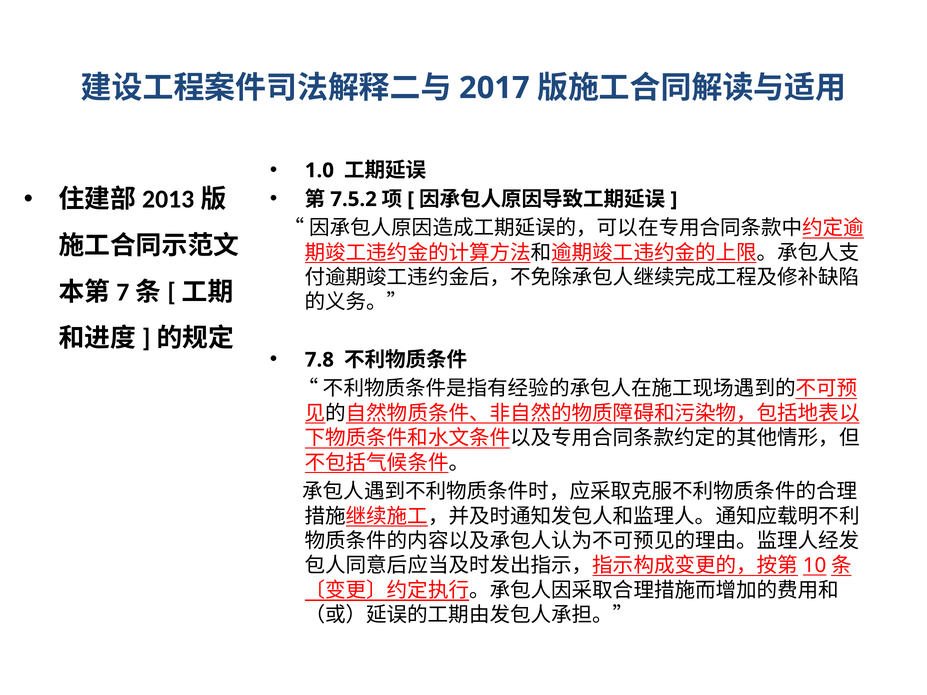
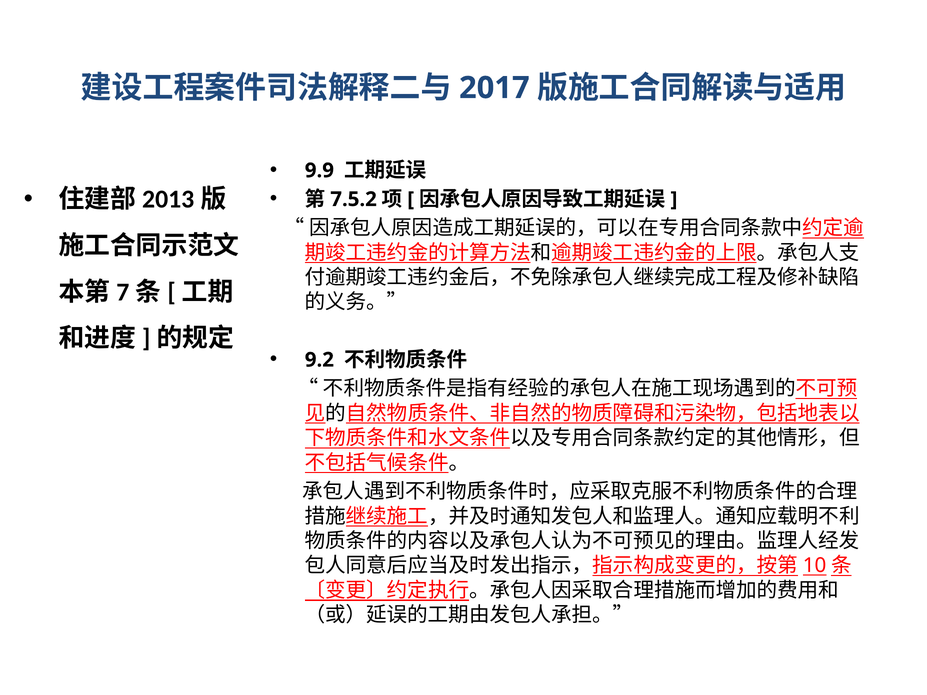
1.0: 1.0 -> 9.9
7.8: 7.8 -> 9.2
